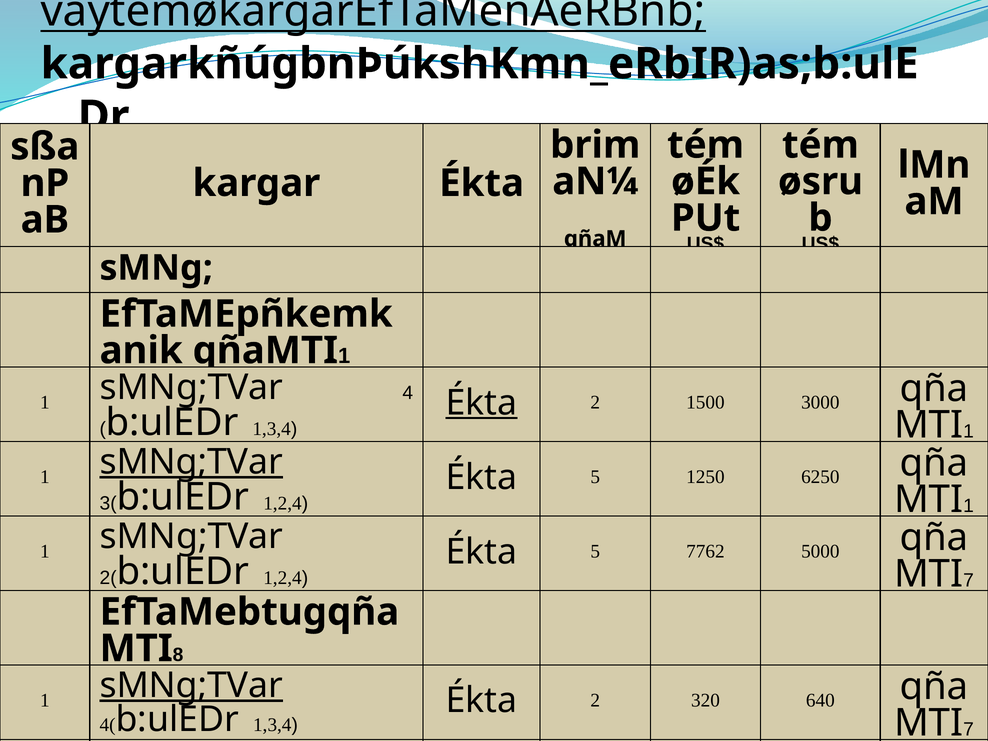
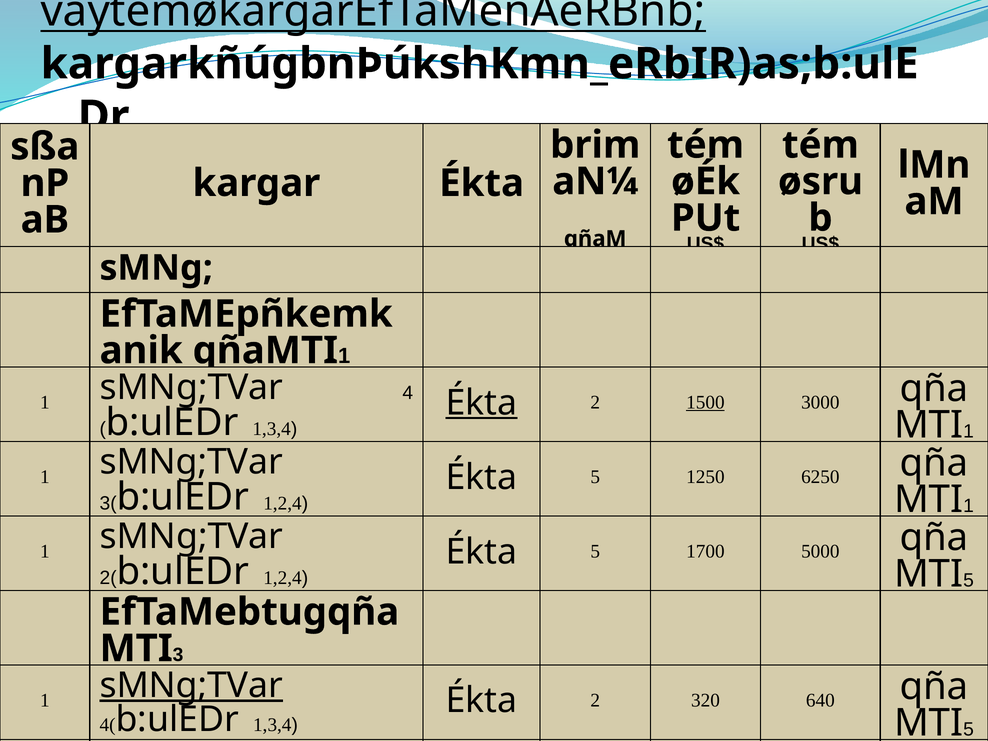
1500 underline: none -> present
sMNg;TVar at (191, 462) underline: present -> none
7762: 7762 -> 1700
7 at (969, 580): 7 -> 5
8: 8 -> 3
7 at (969, 729): 7 -> 5
